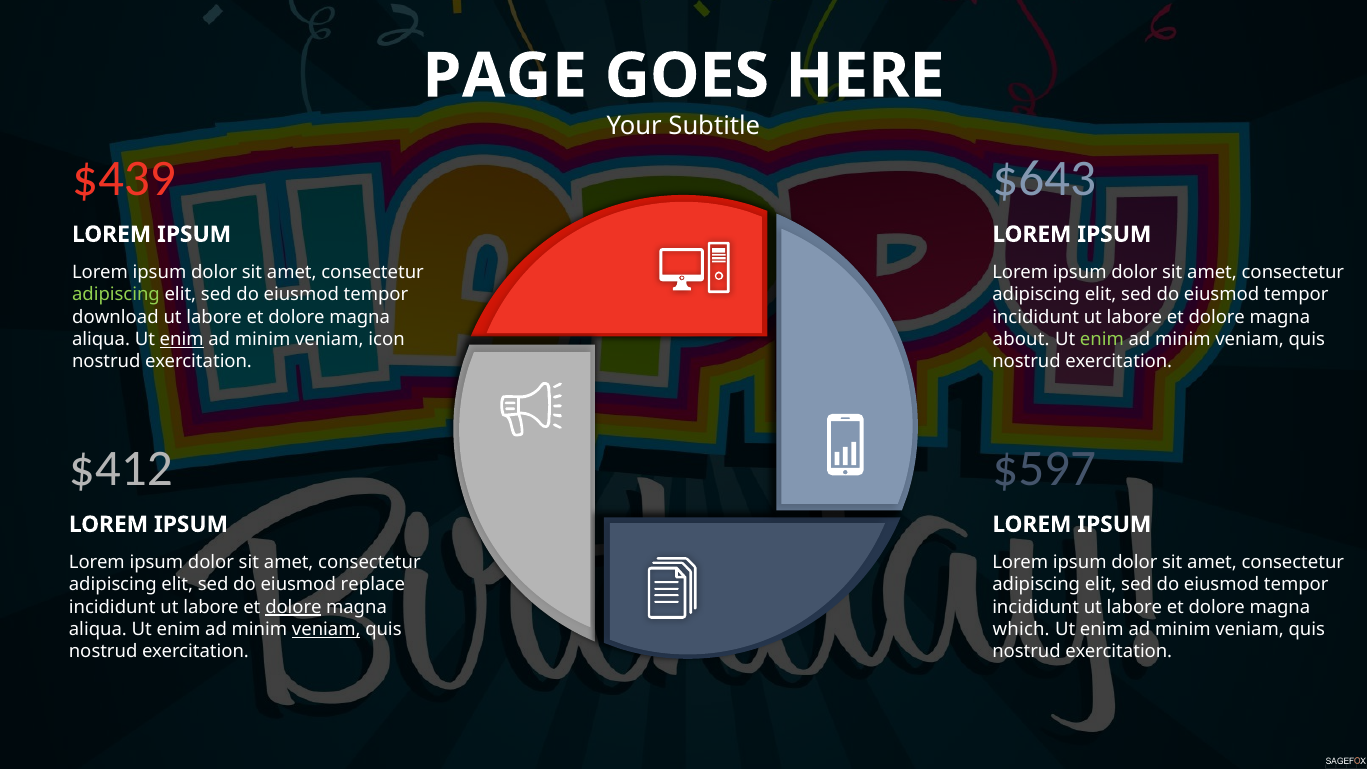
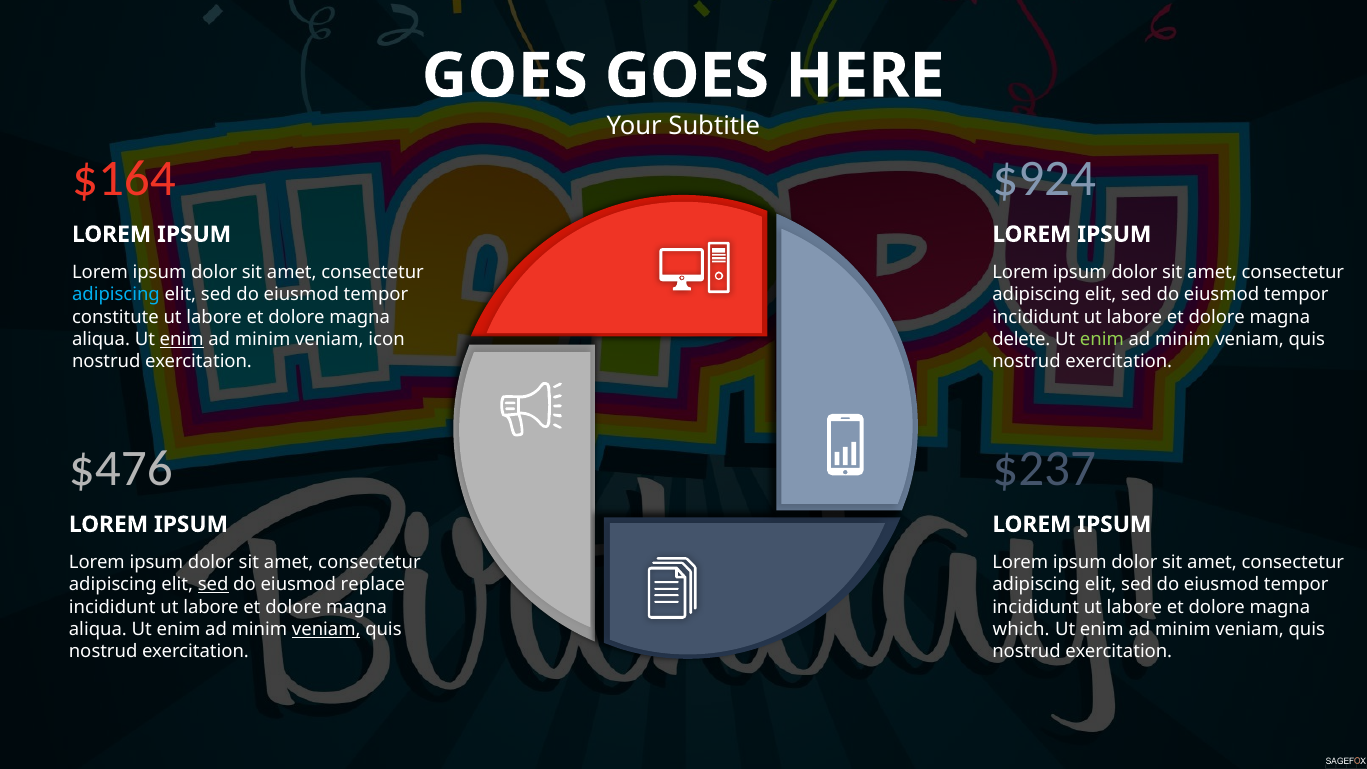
PAGE at (505, 76): PAGE -> GOES
$439: $439 -> $164
$643: $643 -> $924
adipiscing at (116, 295) colour: light green -> light blue
download: download -> constitute
about: about -> delete
$412: $412 -> $476
$597: $597 -> $237
sed at (213, 585) underline: none -> present
dolore at (293, 607) underline: present -> none
